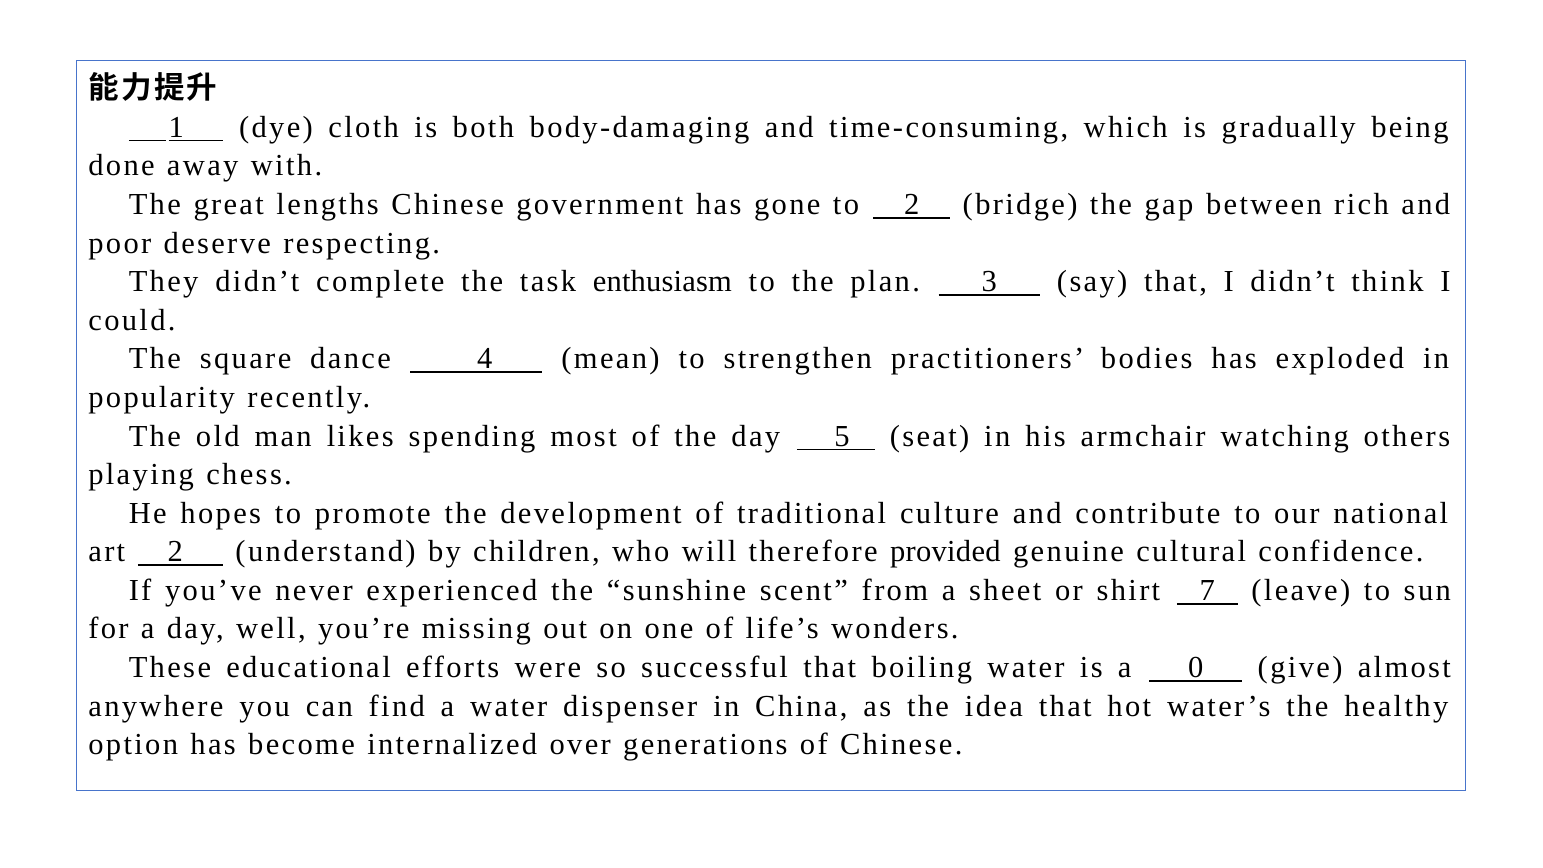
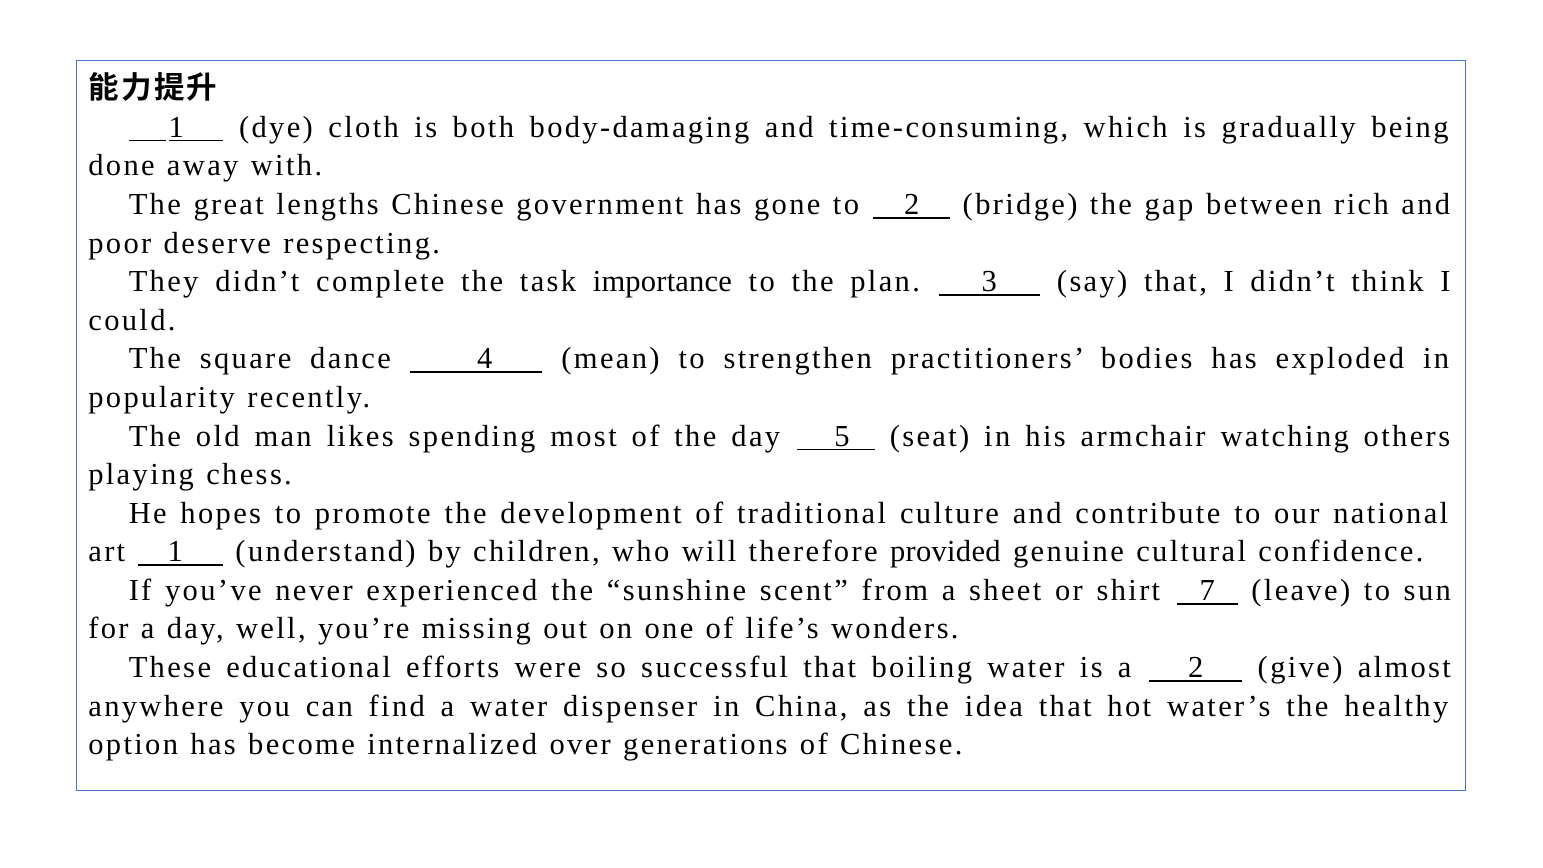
enthusiasm: enthusiasm -> importance
art 2: 2 -> 1
a 0: 0 -> 2
